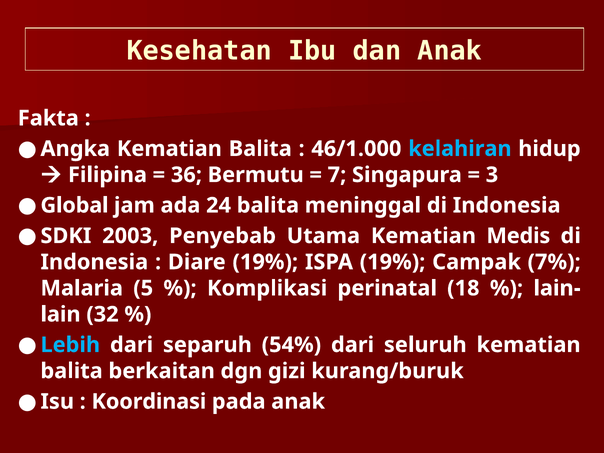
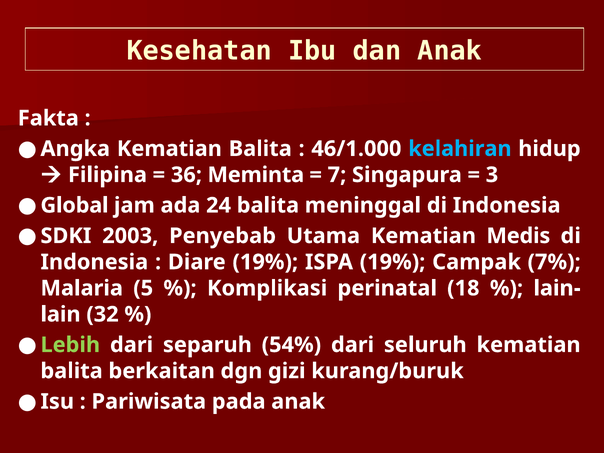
Bermutu: Bermutu -> Meminta
Lebih colour: light blue -> light green
Koordinasi: Koordinasi -> Pariwisata
